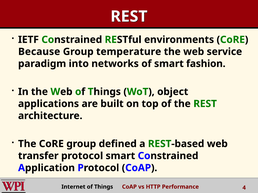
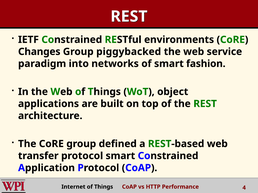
Because: Because -> Changes
temperature: temperature -> piggybacked
